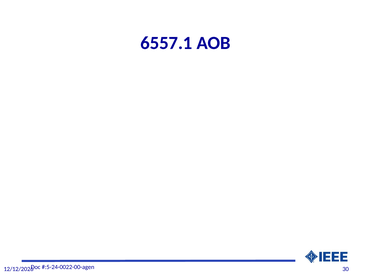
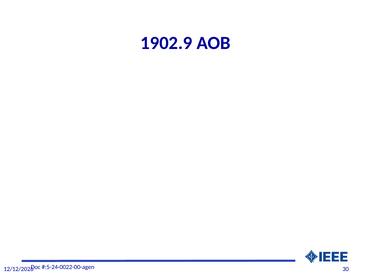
6557.1: 6557.1 -> 1902.9
